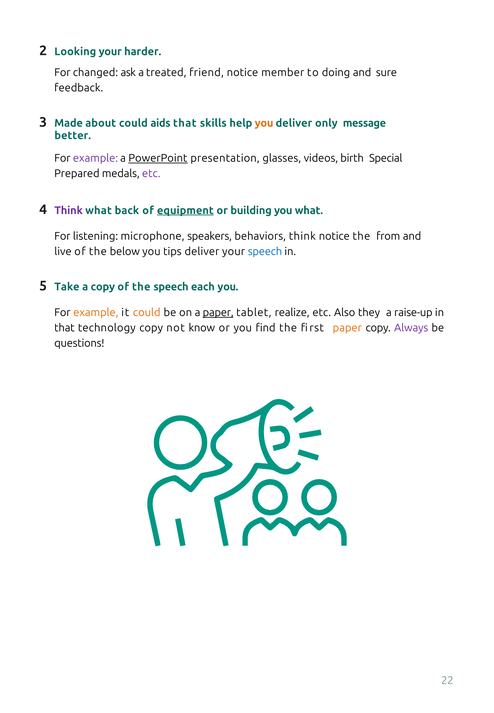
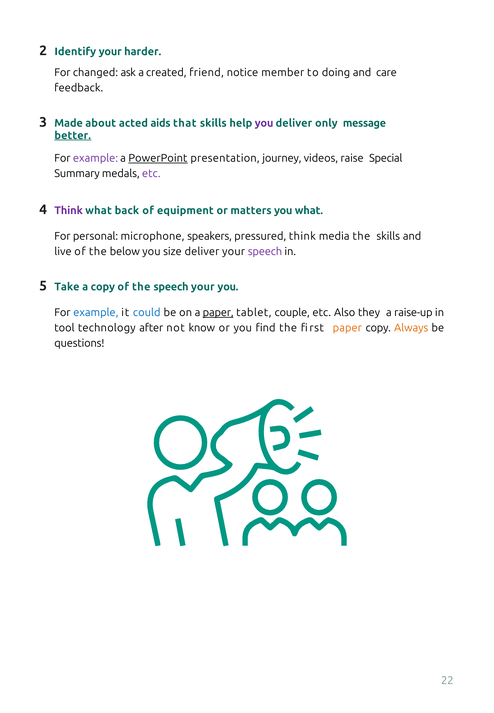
Looking: Looking -> Identify
treated: treated -> created
sure: sure -> care
about could: could -> acted
you at (264, 123) colour: orange -> purple
better underline: none -> present
glasses: glasses -> journey
birth: birth -> raise
Prepared: Prepared -> Summary
equipment underline: present -> none
building: building -> matters
listening: listening -> personal
behaviors: behaviors -> pressured
think notice: notice -> media
the from: from -> skills
tips: tips -> size
speech at (265, 252) colour: blue -> purple
speech each: each -> your
example at (96, 313) colour: orange -> blue
could at (147, 313) colour: orange -> blue
realize: realize -> couple
that at (64, 328): that -> tool
technology copy: copy -> after
Always colour: purple -> orange
